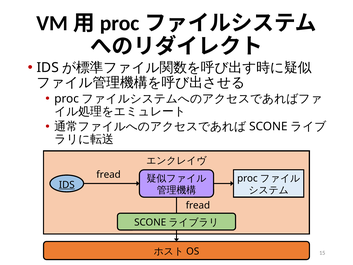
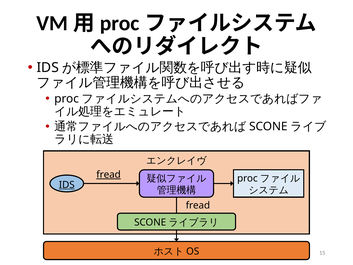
fread at (109, 174) underline: none -> present
